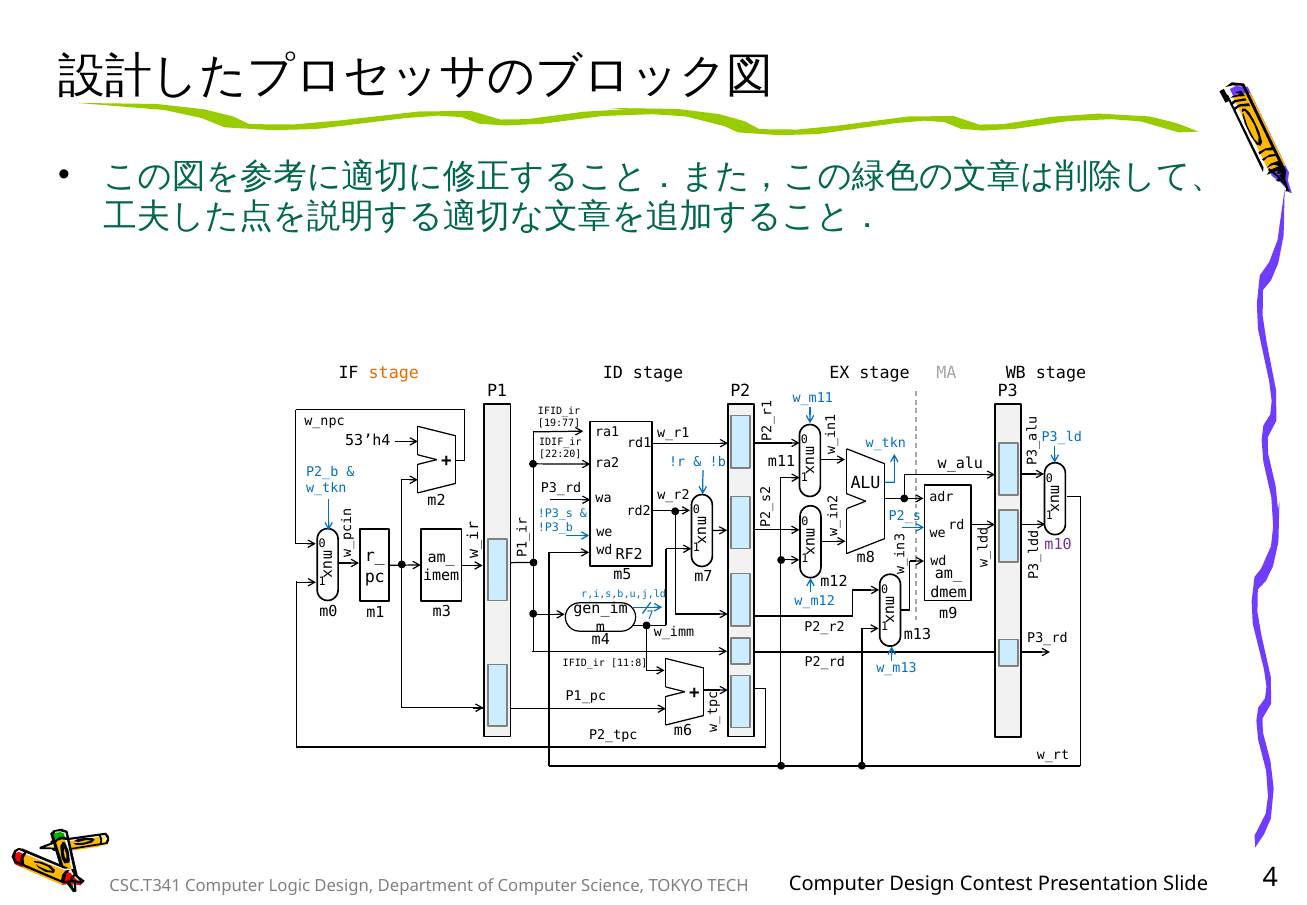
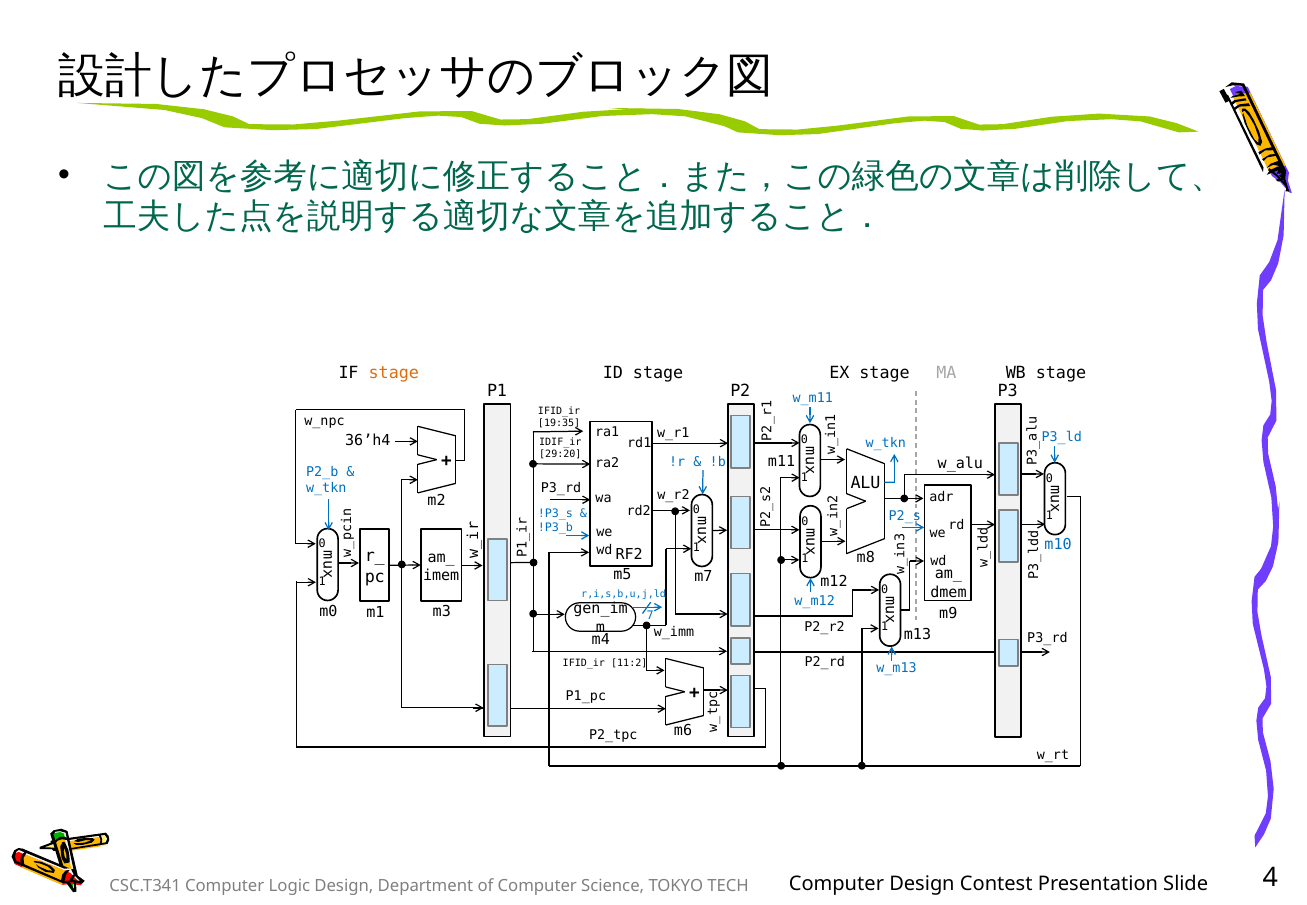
19:77: 19:77 -> 19:35
53’h4: 53’h4 -> 36’h4
22:20: 22:20 -> 29:20
m10 colour: purple -> blue
11:8: 11:8 -> 11:2
